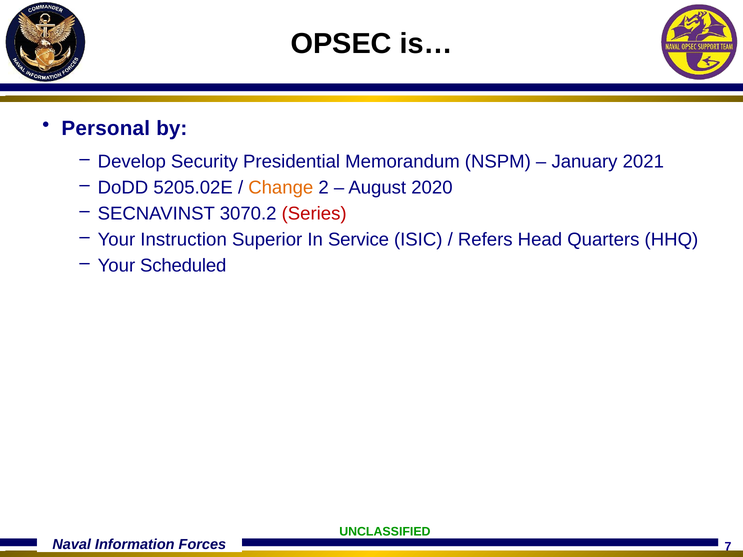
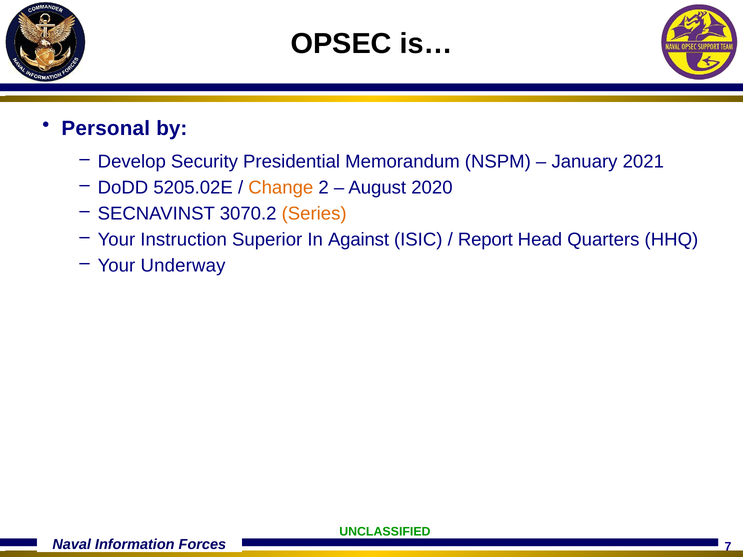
Series colour: red -> orange
Service: Service -> Against
Refers: Refers -> Report
Scheduled: Scheduled -> Underway
